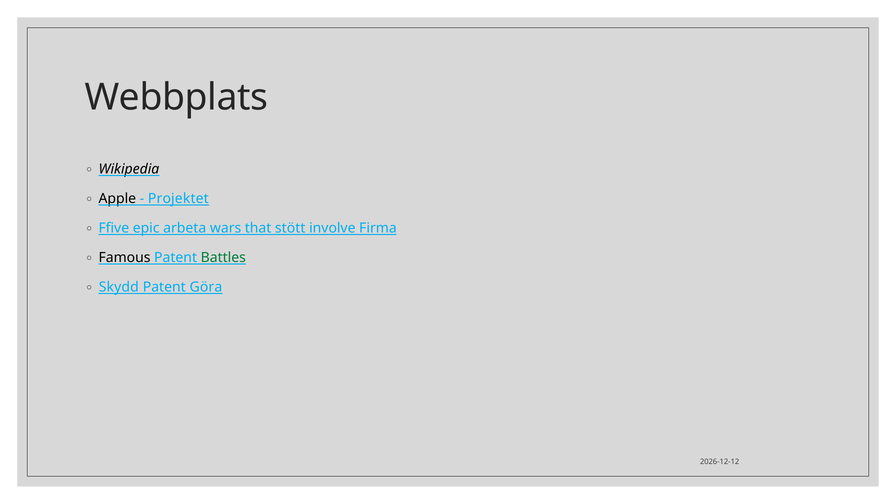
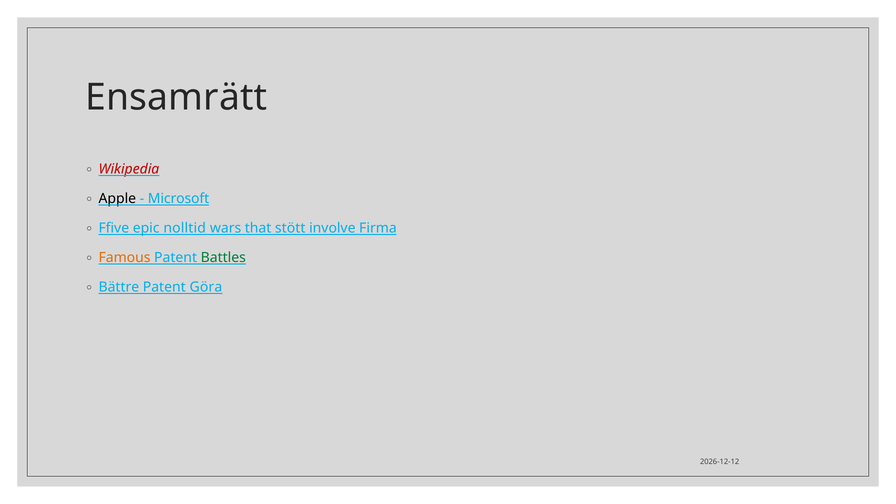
Webbplats: Webbplats -> Ensamrätt
Wikipedia colour: black -> red
Projektet: Projektet -> Microsoft
arbeta: arbeta -> nolltid
Famous colour: black -> orange
Skydd: Skydd -> Bättre
